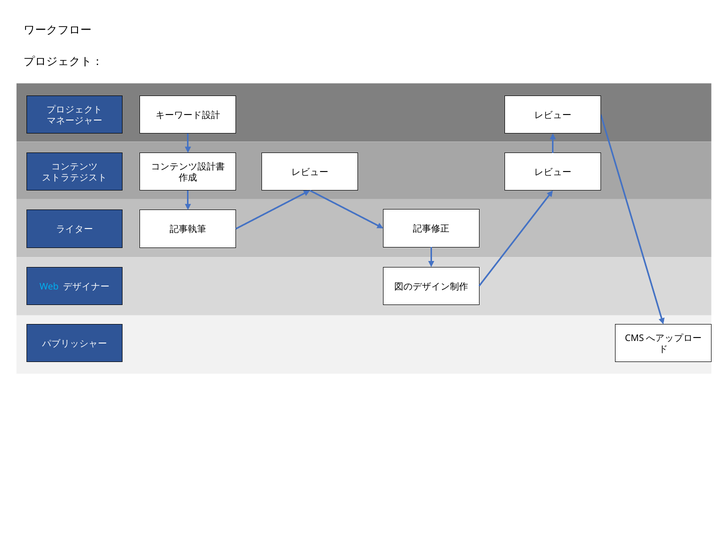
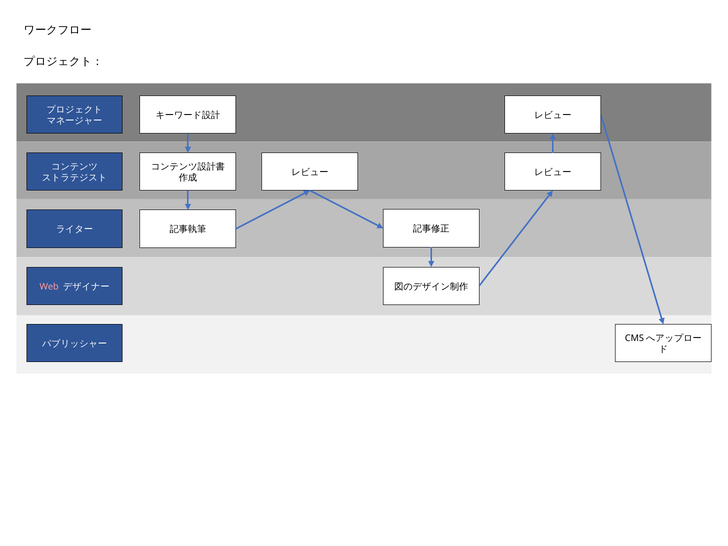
Web colour: light blue -> pink
